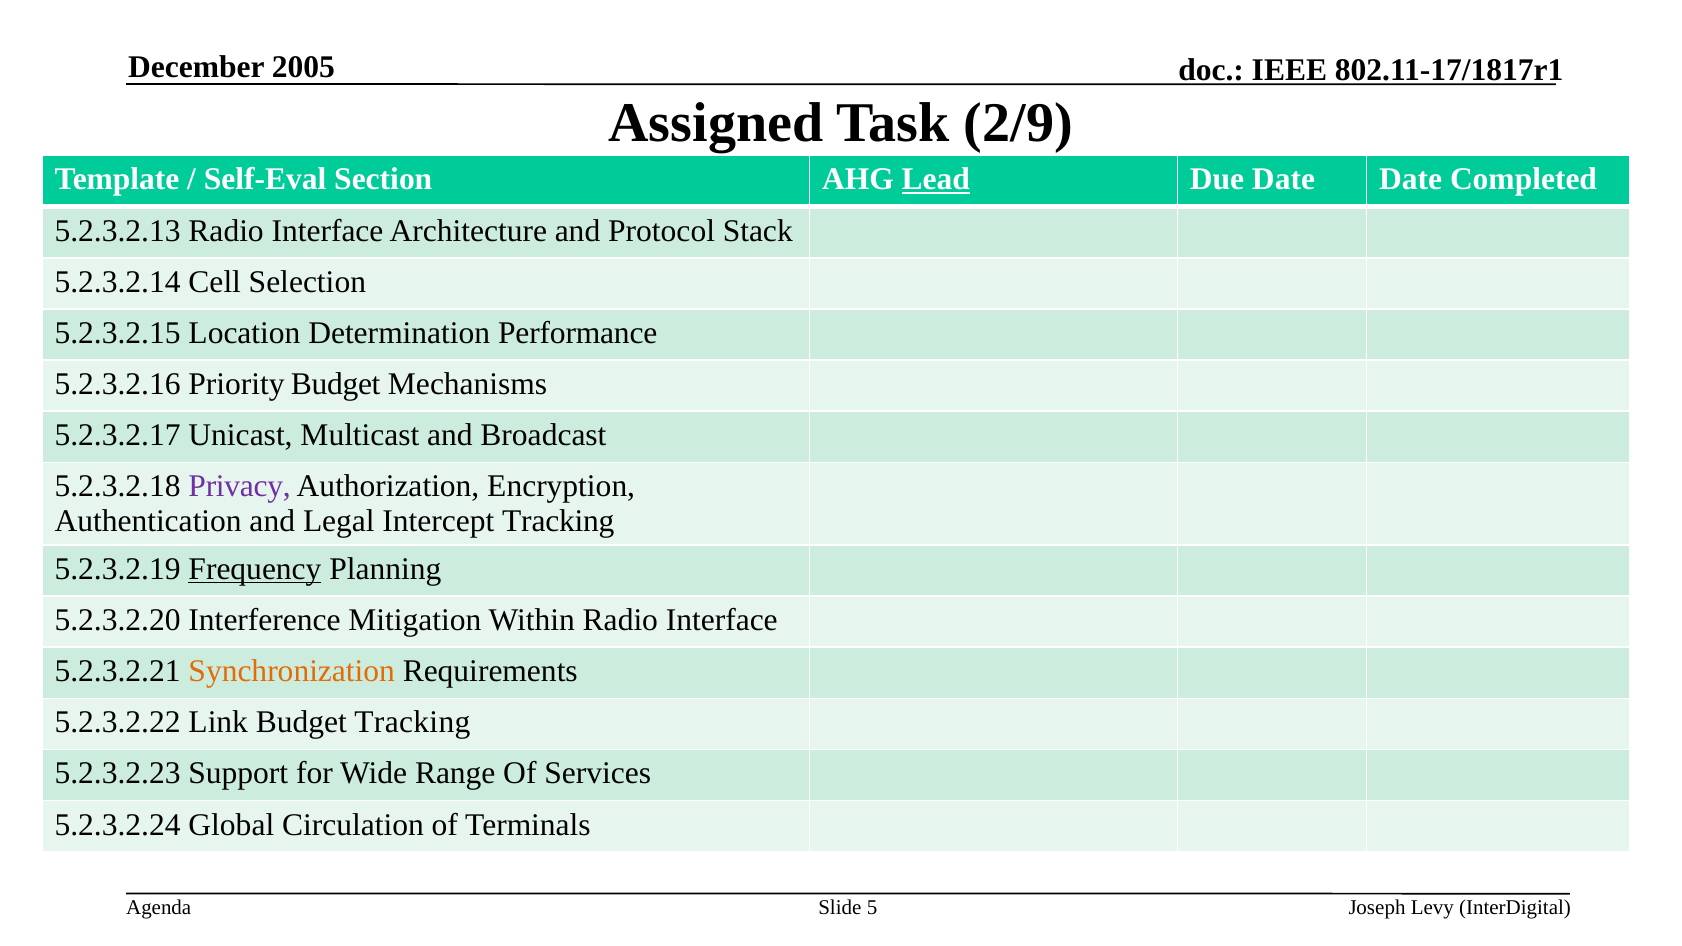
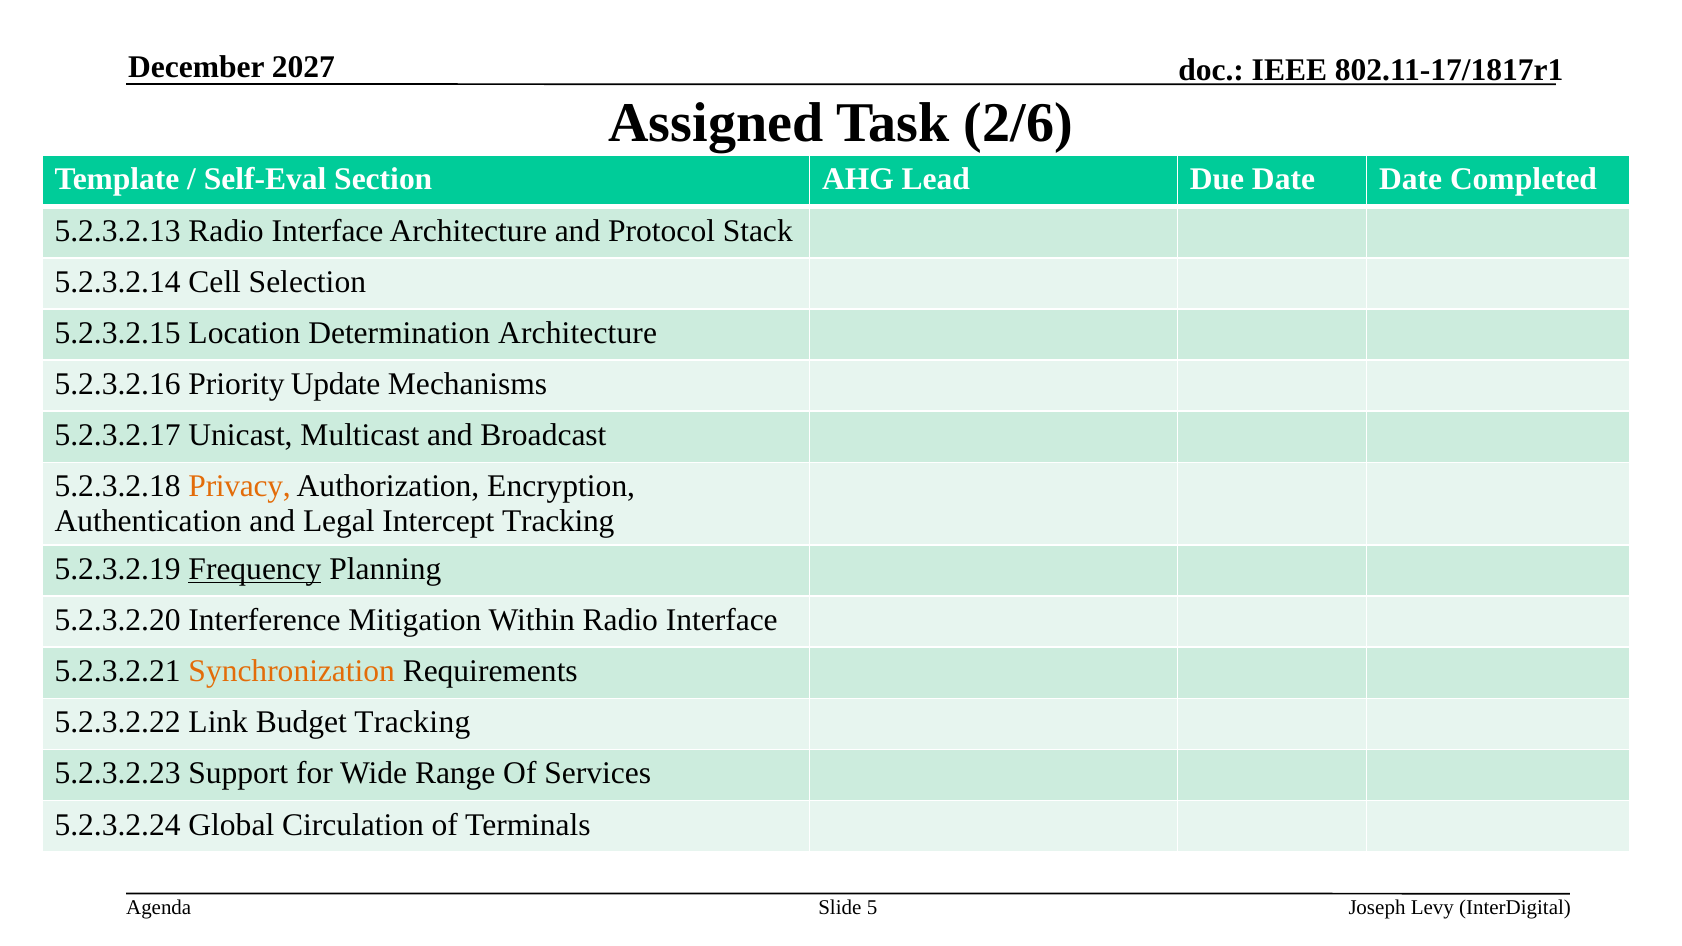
2005: 2005 -> 2027
2/9: 2/9 -> 2/6
Lead underline: present -> none
Determination Performance: Performance -> Architecture
Priority Budget: Budget -> Update
Privacy colour: purple -> orange
